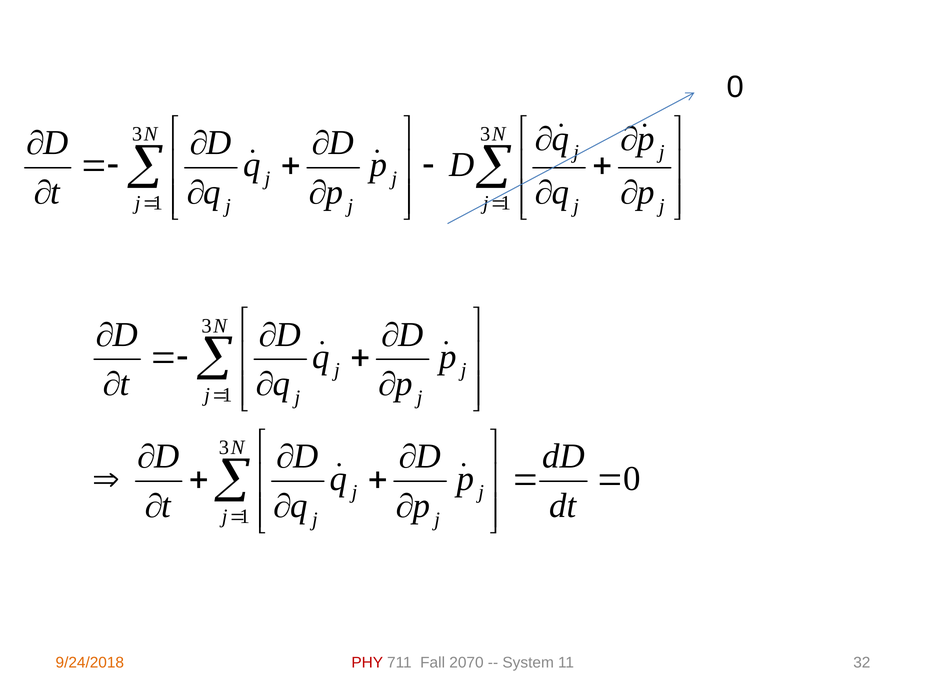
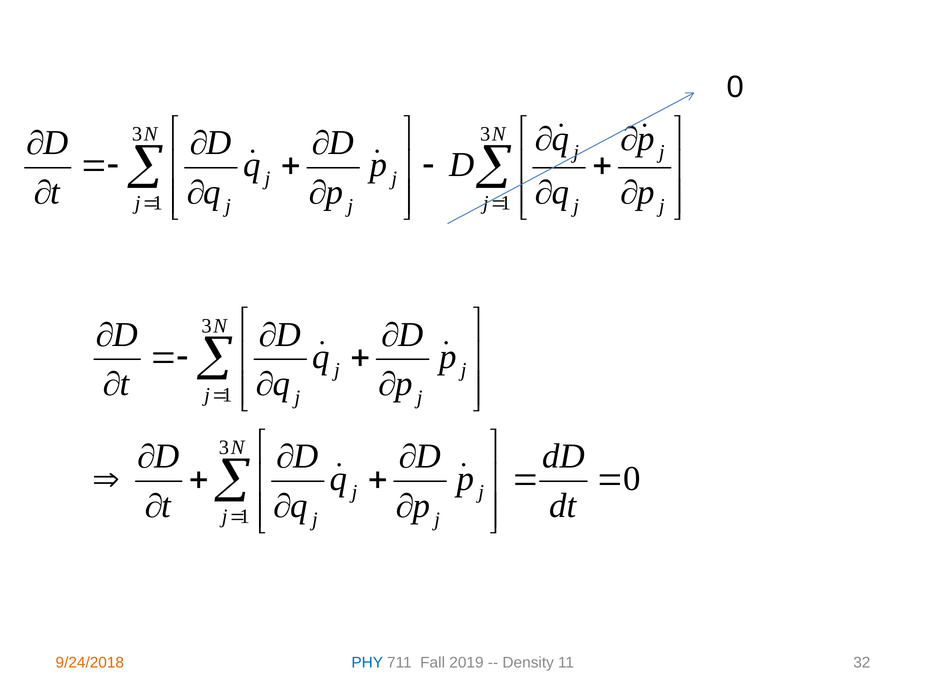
PHY colour: red -> blue
2070: 2070 -> 2019
System: System -> Density
